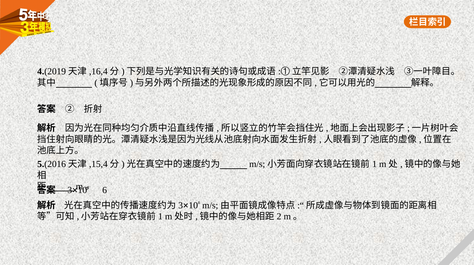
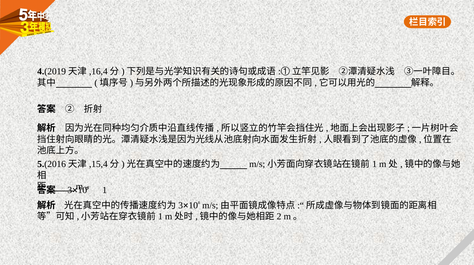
6: 6 -> 1
